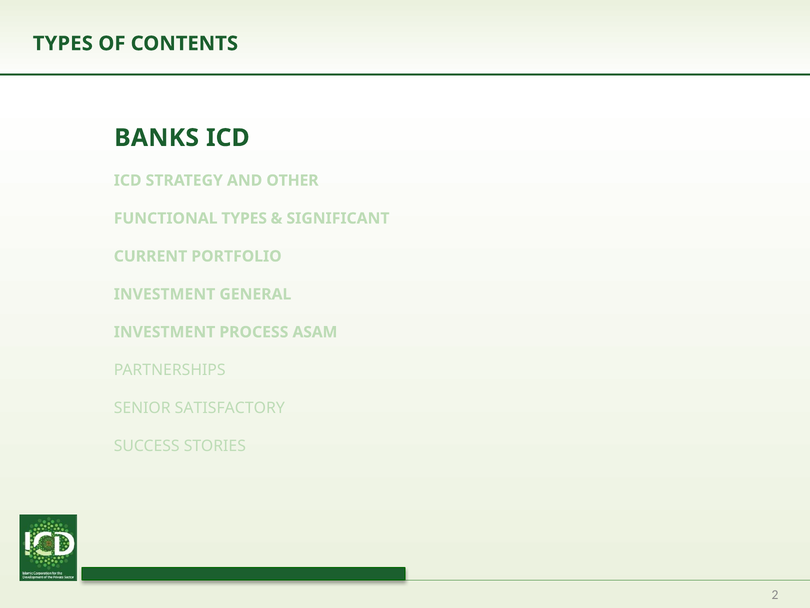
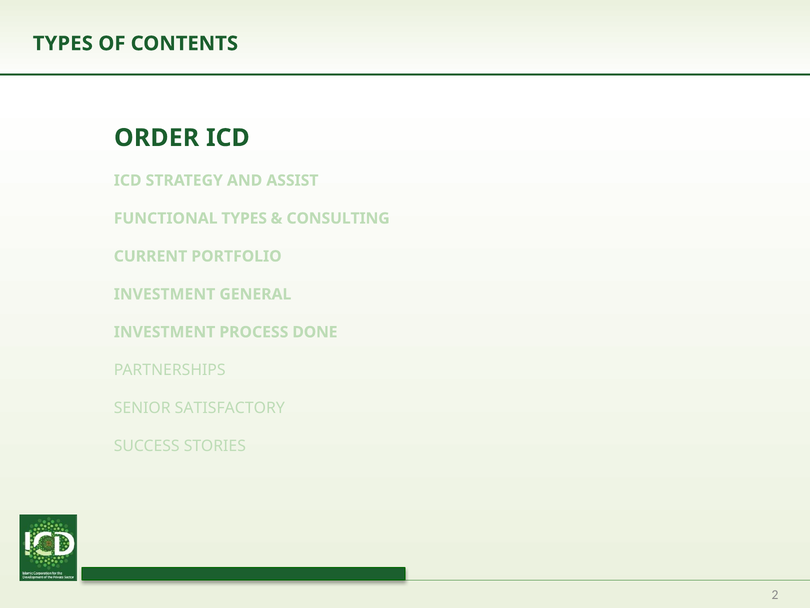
BANKS: BANKS -> ORDER
OTHER: OTHER -> ASSIST
SIGNIFICANT: SIGNIFICANT -> CONSULTING
ASAM: ASAM -> DONE
